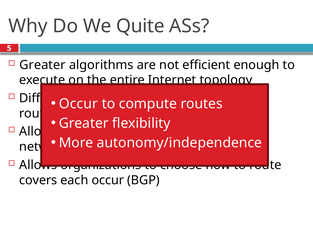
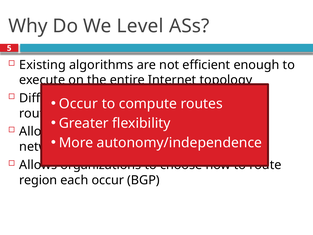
Quite: Quite -> Level
Greater at (42, 65): Greater -> Existing
covers: covers -> region
